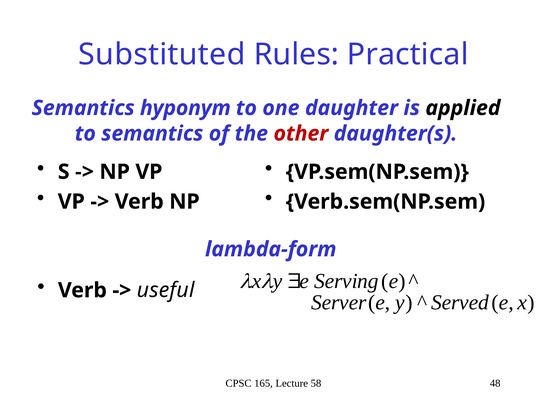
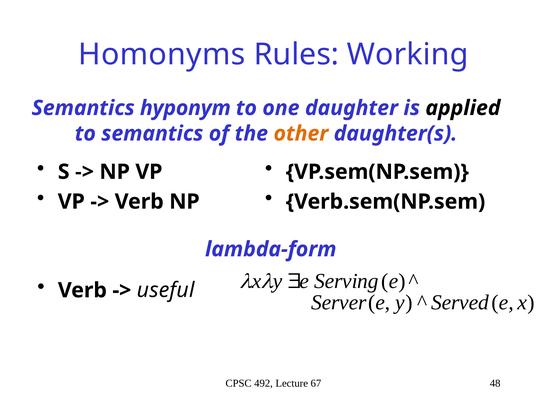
Substituted: Substituted -> Homonyms
Practical: Practical -> Working
other colour: red -> orange
165: 165 -> 492
58: 58 -> 67
